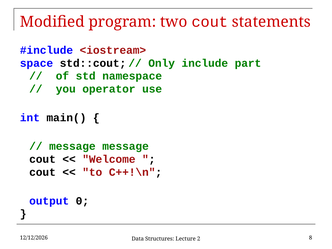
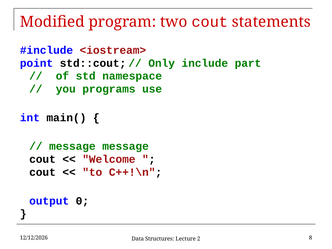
space: space -> point
operator: operator -> programs
